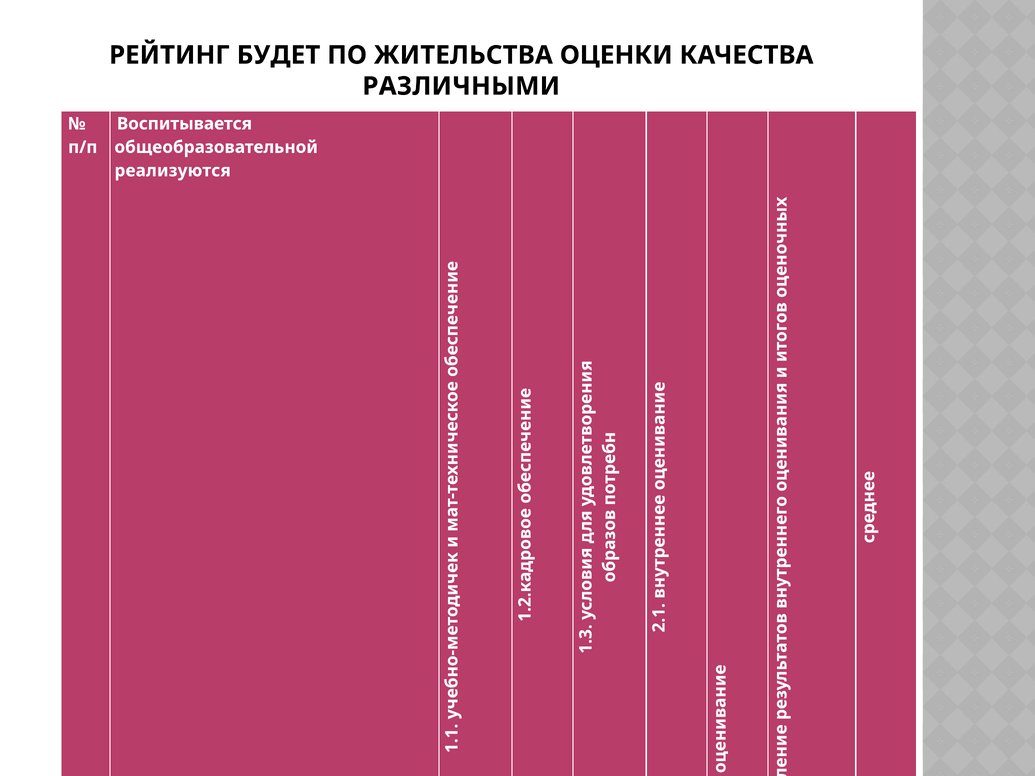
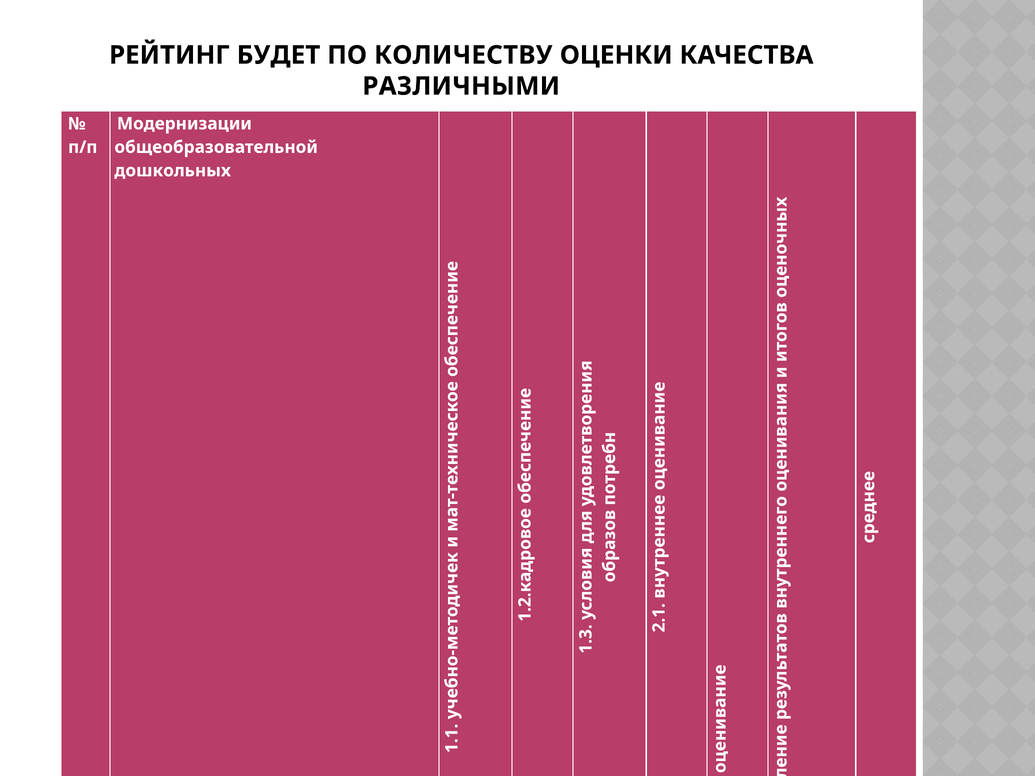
ЖИТЕЛЬСТВА: ЖИТЕЛЬСТВА -> КОЛИЧЕСТВУ
Воспитывается: Воспитывается -> Модернизации
реализуются: реализуются -> дошкольных
